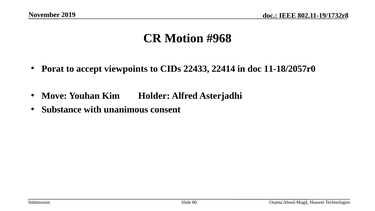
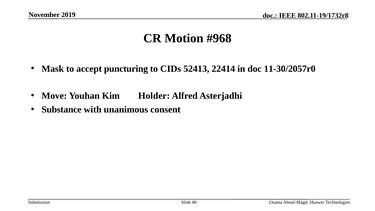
Porat: Porat -> Mask
viewpoints: viewpoints -> puncturing
22433: 22433 -> 52413
11-18/2057r0: 11-18/2057r0 -> 11-30/2057r0
